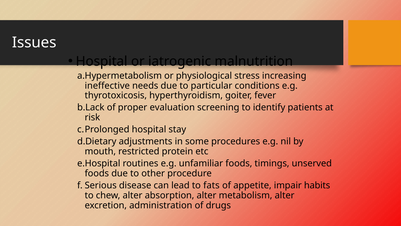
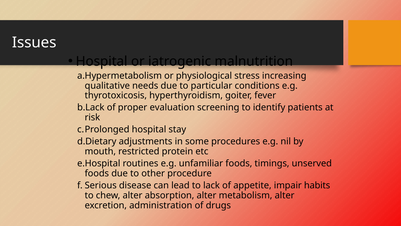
ineffective: ineffective -> qualitative
fats: fats -> lack
